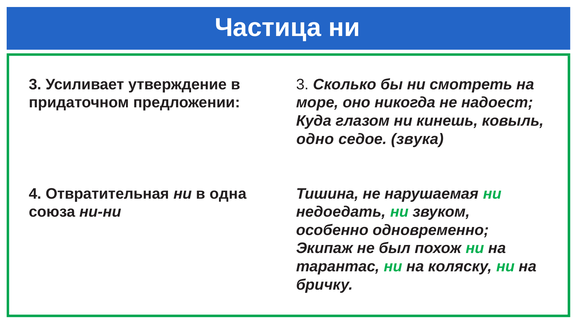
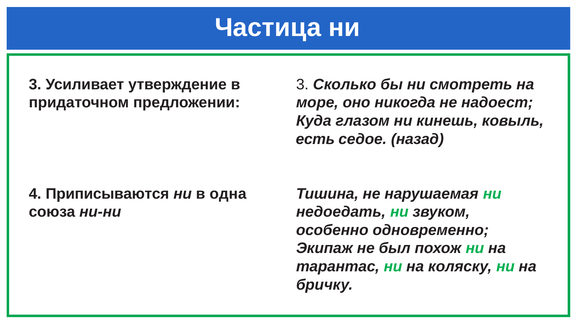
одно: одно -> есть
звука: звука -> назад
Отвратительная: Отвратительная -> Приписываются
